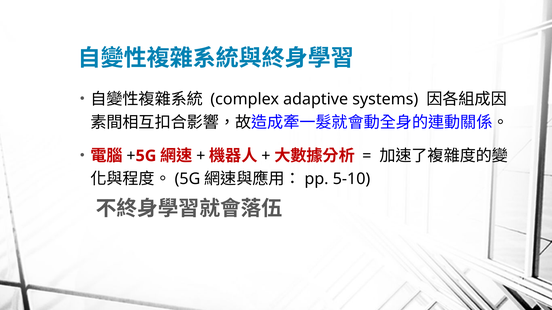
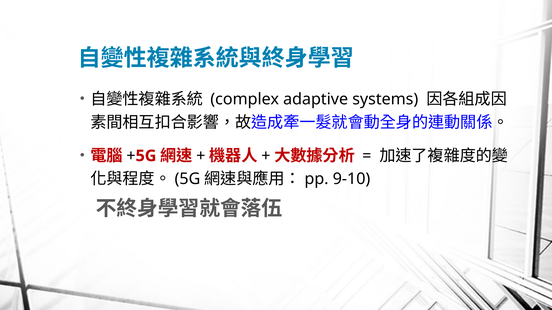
5-10: 5-10 -> 9-10
